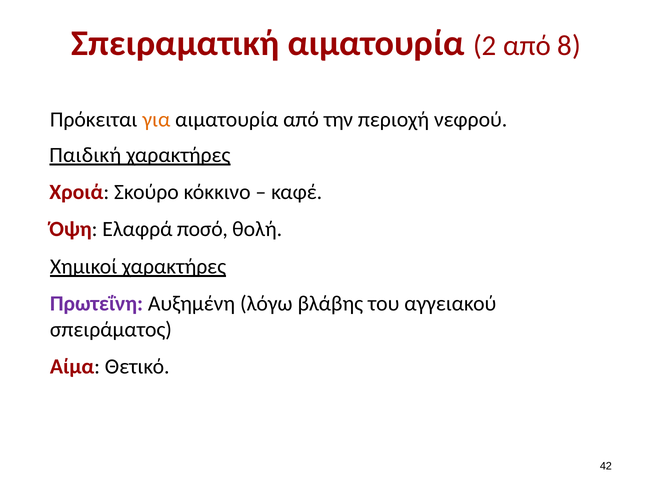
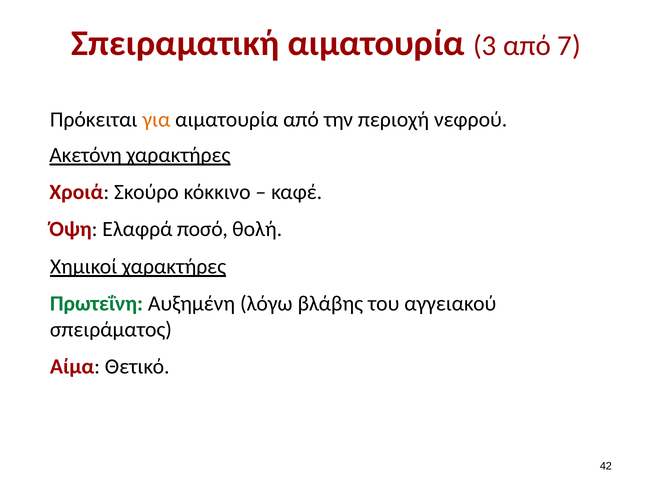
2: 2 -> 3
8: 8 -> 7
Παιδική: Παιδική -> Ακετόνη
Πρωτεΐνη colour: purple -> green
